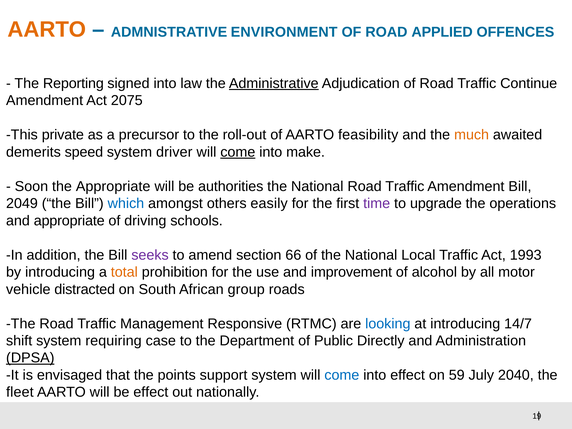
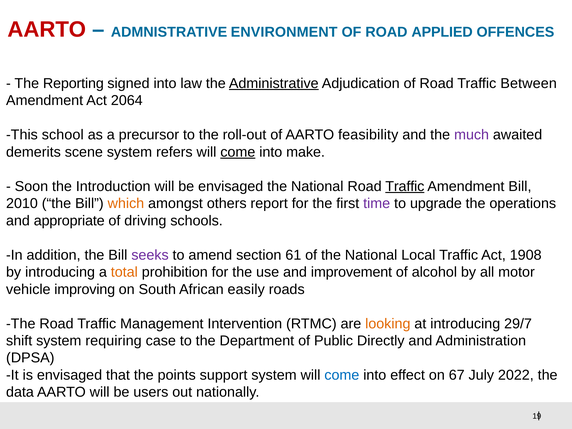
AARTO at (47, 30) colour: orange -> red
Continue: Continue -> Between
2075: 2075 -> 2064
private: private -> school
much colour: orange -> purple
speed: speed -> scene
driver: driver -> refers
the Appropriate: Appropriate -> Introduction
be authorities: authorities -> envisaged
Traffic at (405, 186) underline: none -> present
2049: 2049 -> 2010
which colour: blue -> orange
easily: easily -> report
66: 66 -> 61
1993: 1993 -> 1908
distracted: distracted -> improving
group: group -> easily
Responsive: Responsive -> Intervention
looking colour: blue -> orange
14/7: 14/7 -> 29/7
DPSA underline: present -> none
59: 59 -> 67
2040: 2040 -> 2022
fleet: fleet -> data
be effect: effect -> users
